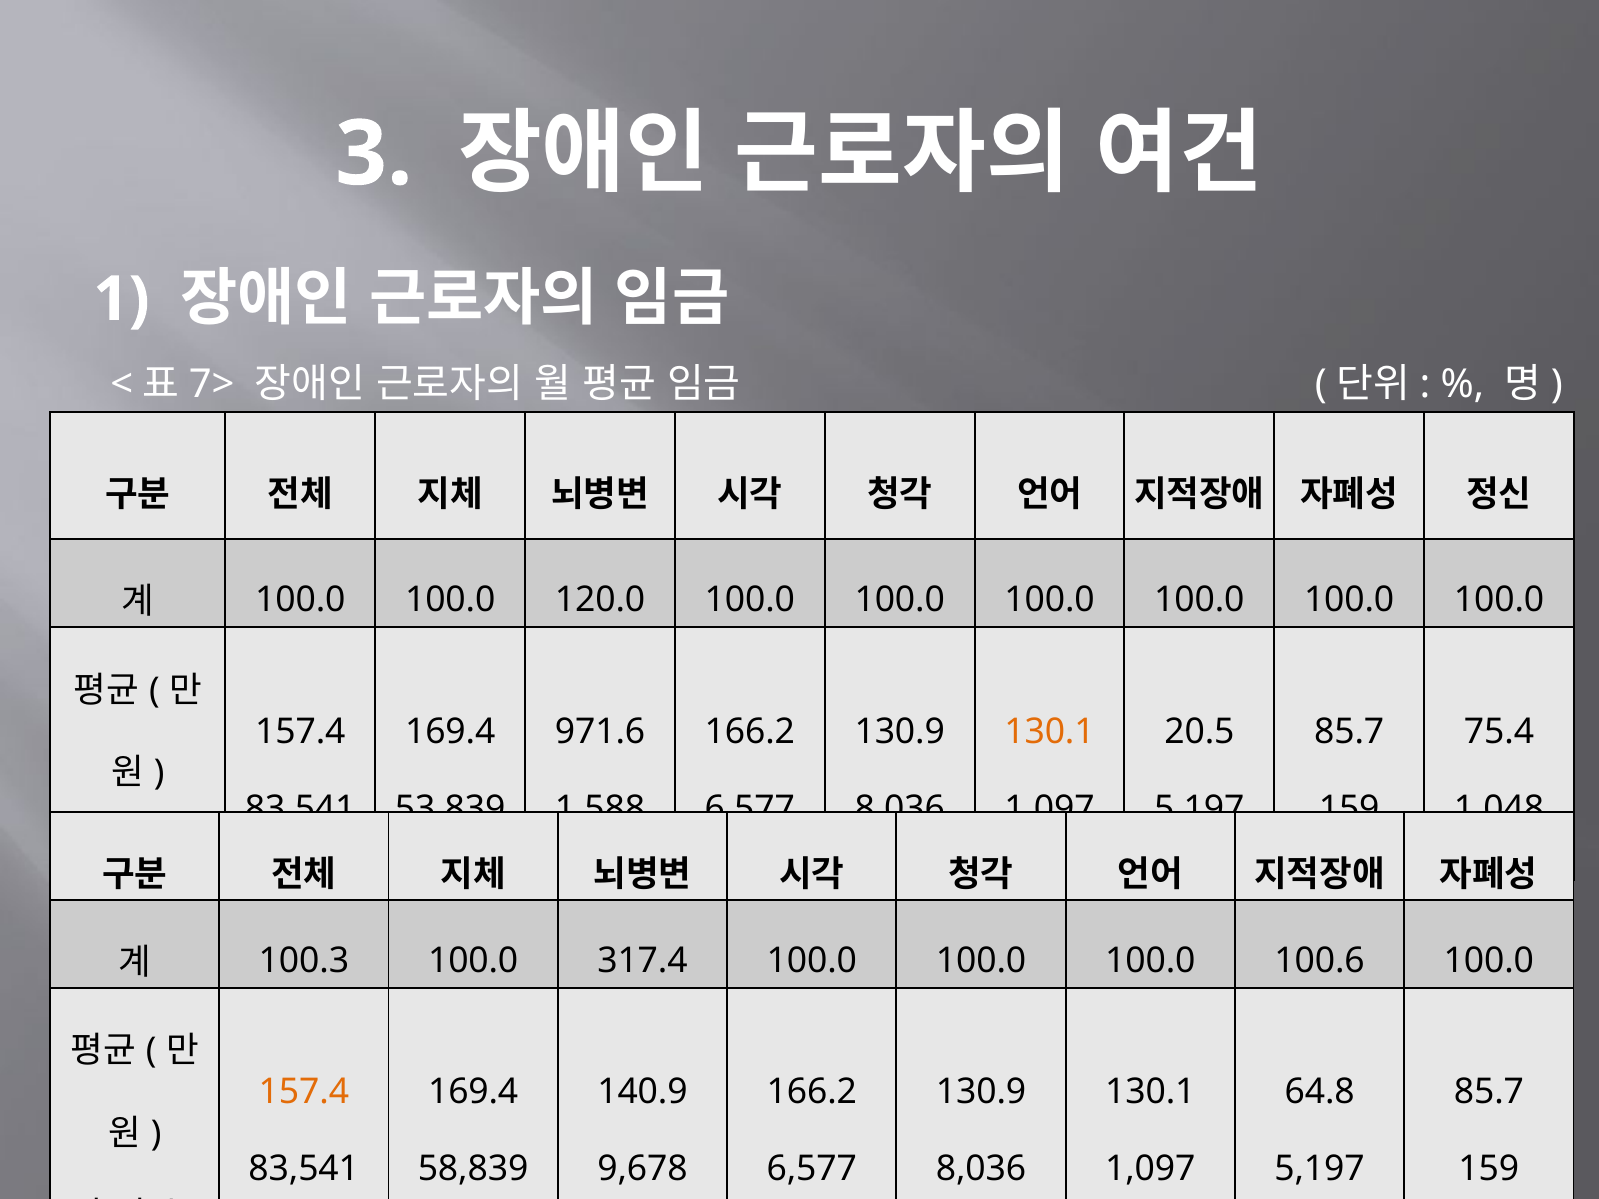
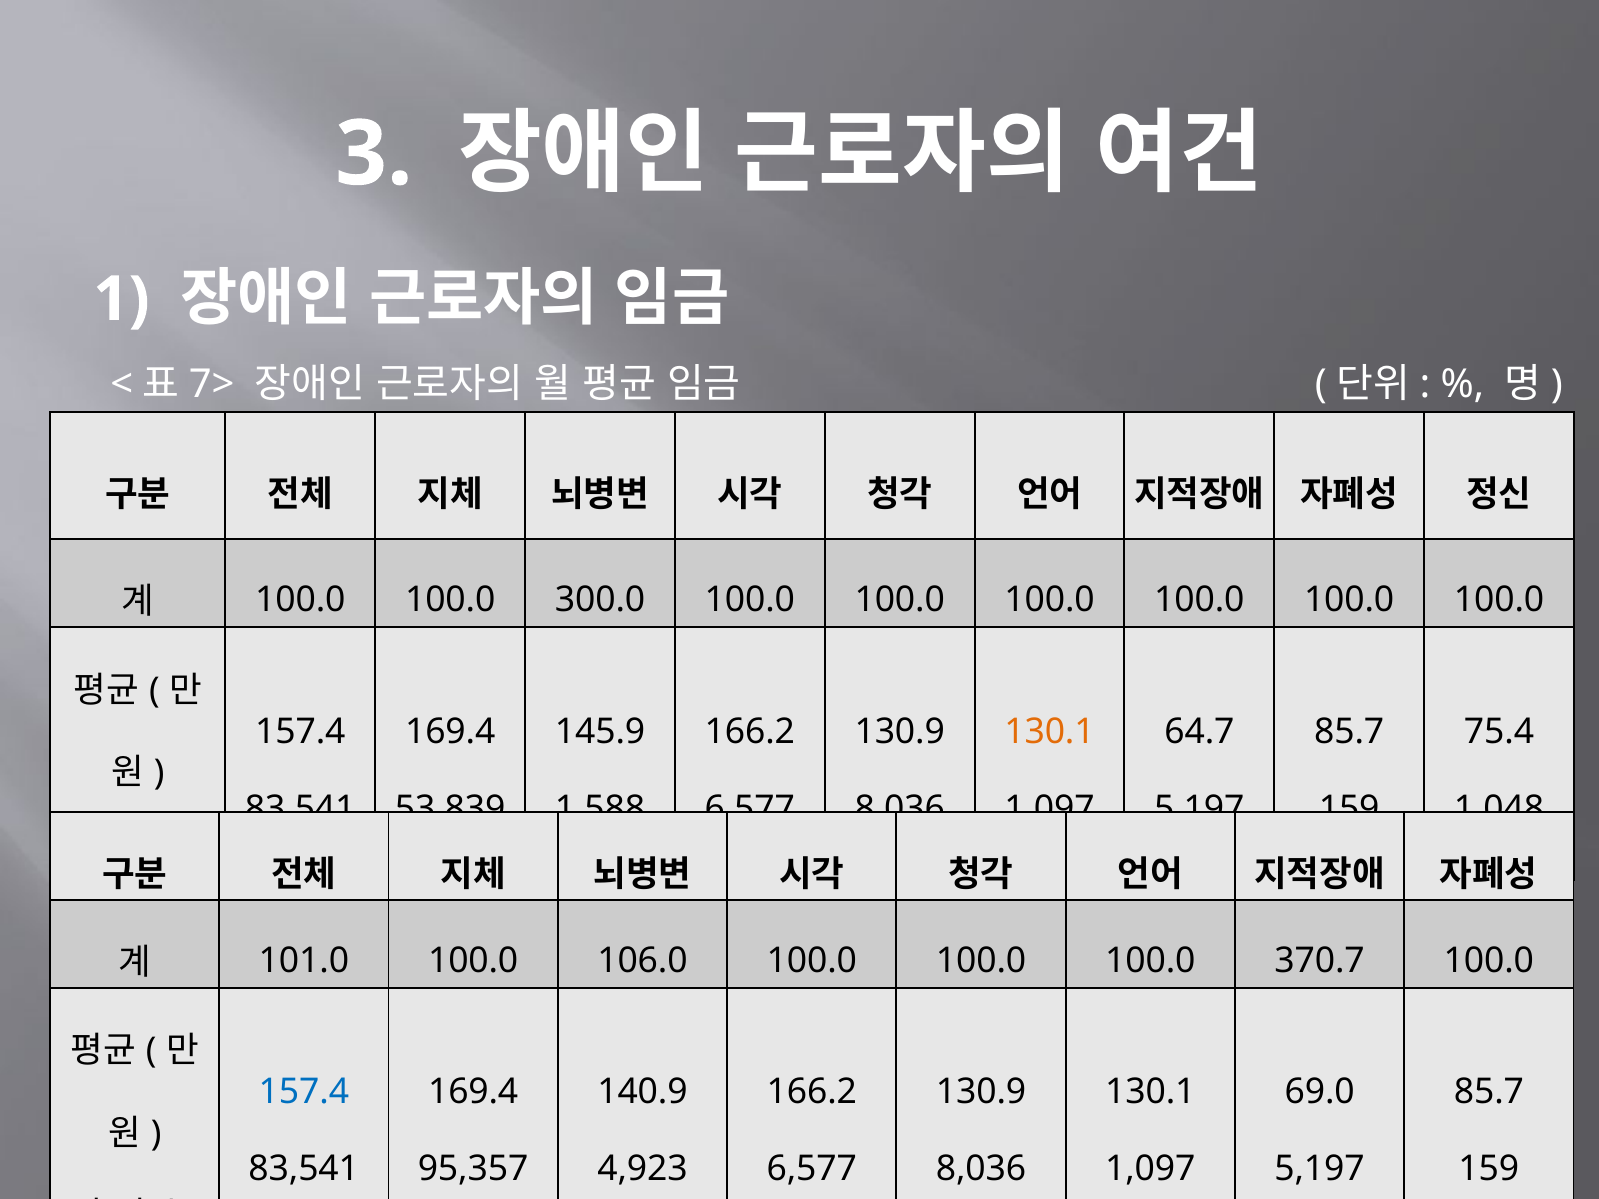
120.0: 120.0 -> 300.0
971.6: 971.6 -> 145.9
20.5: 20.5 -> 64.7
100.3: 100.3 -> 101.0
317.4: 317.4 -> 106.0
100.6: 100.6 -> 370.7
157.4 at (304, 1092) colour: orange -> blue
64.8: 64.8 -> 69.0
58,839: 58,839 -> 95,357
9,678: 9,678 -> 4,923
